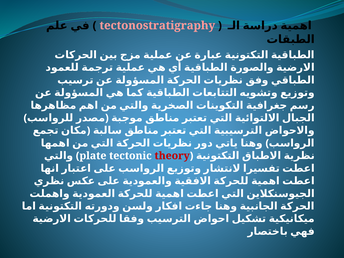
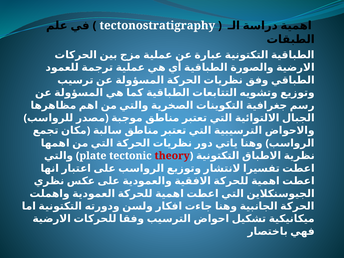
tectonostratigraphy colour: pink -> white
